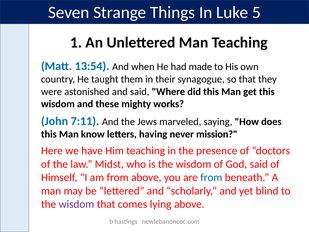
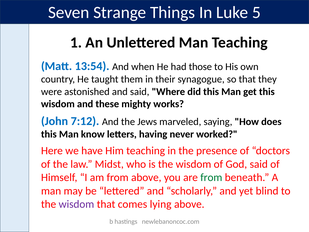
made: made -> those
7:11: 7:11 -> 7:12
mission: mission -> worked
from at (211, 177) colour: blue -> green
